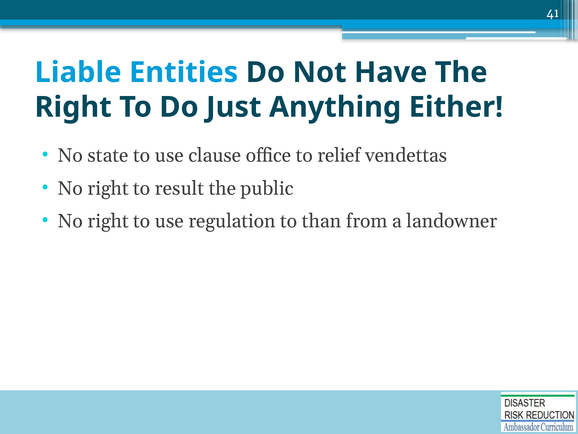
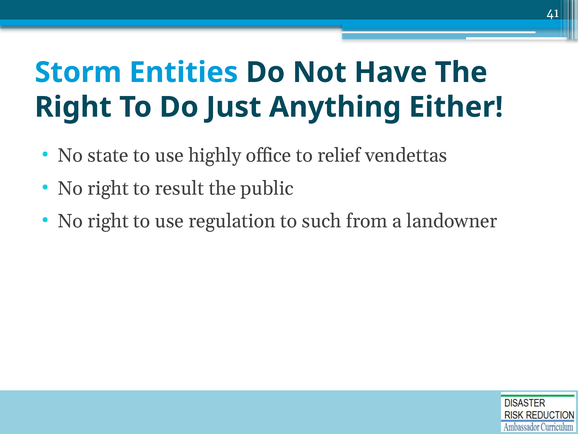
Liable: Liable -> Storm
clause: clause -> highly
than: than -> such
